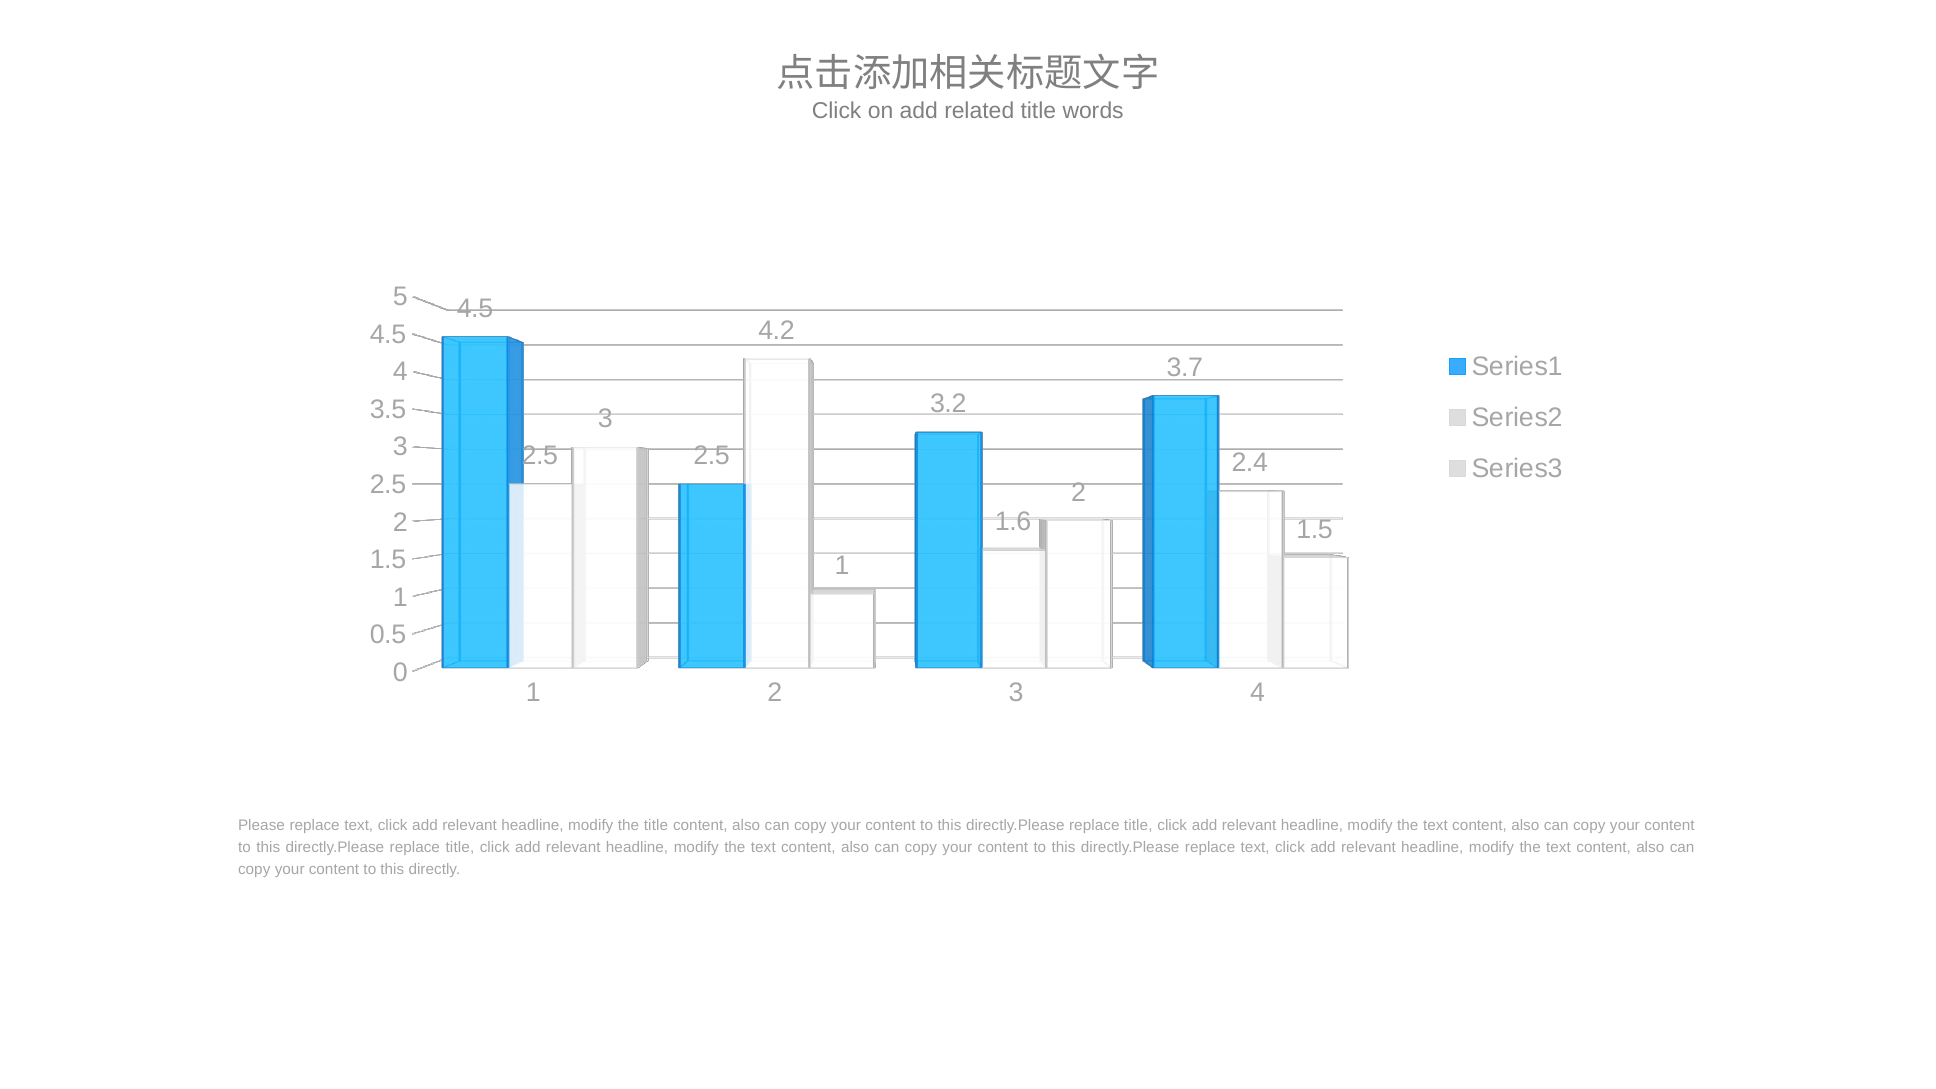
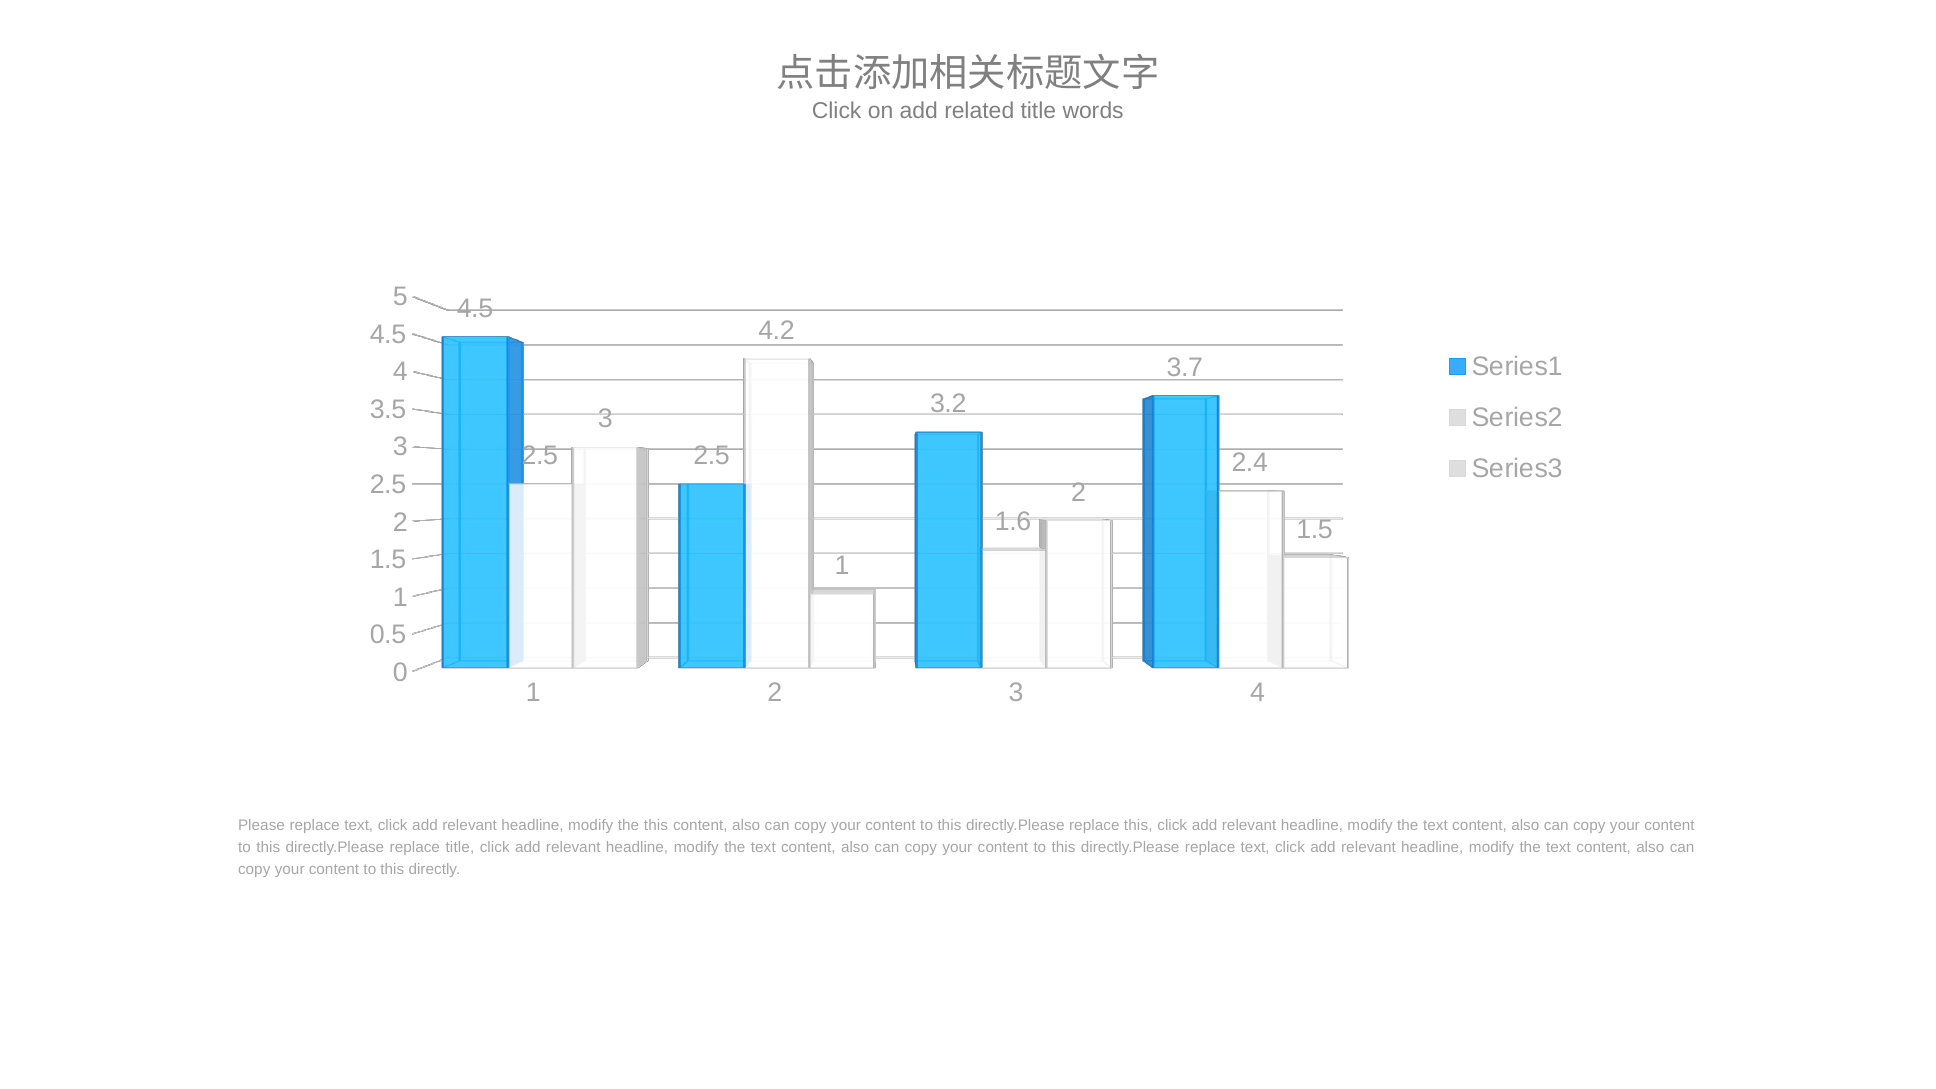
the title: title -> this
title at (1138, 825): title -> this
